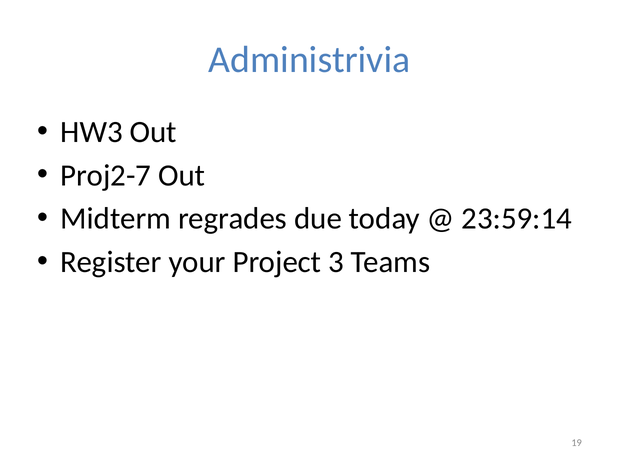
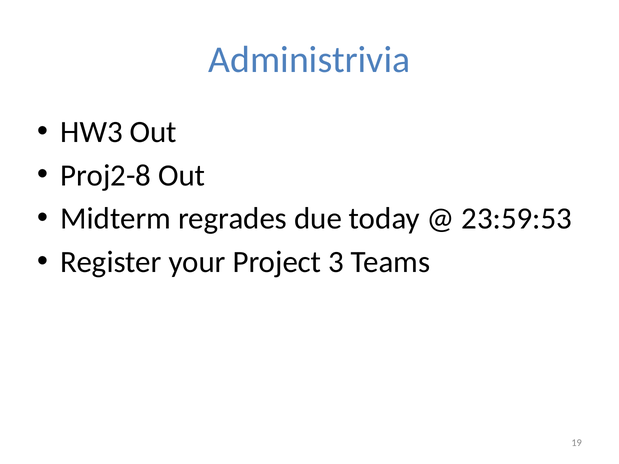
Proj2-7: Proj2-7 -> Proj2-8
23:59:14: 23:59:14 -> 23:59:53
